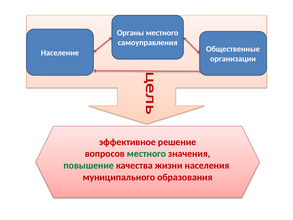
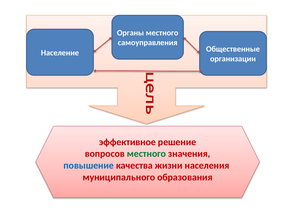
повышение colour: green -> blue
